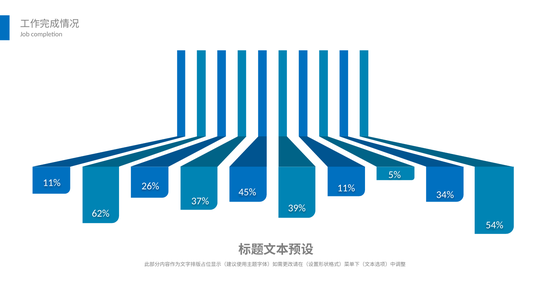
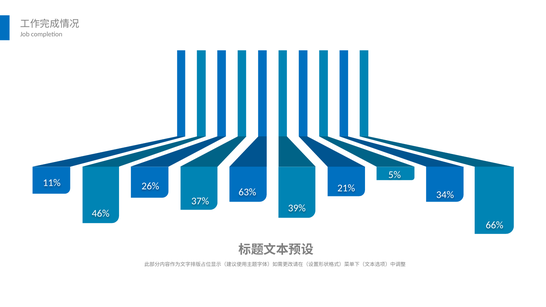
11% at (346, 188): 11% -> 21%
45%: 45% -> 63%
62%: 62% -> 46%
54%: 54% -> 66%
